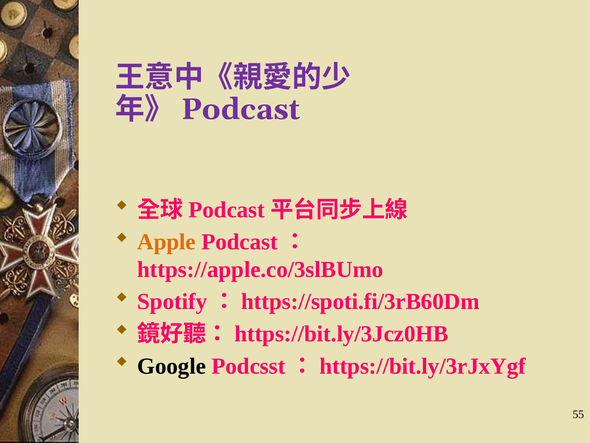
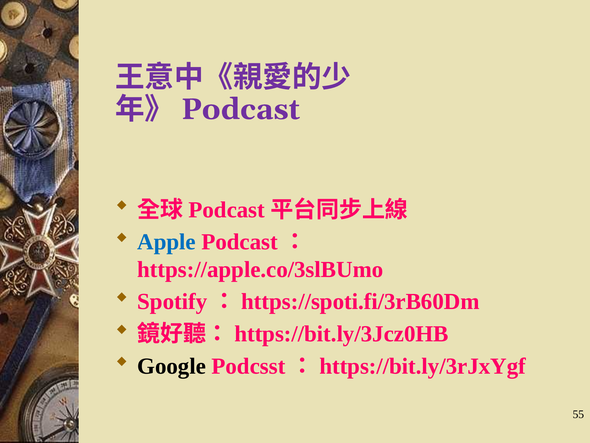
Apple colour: orange -> blue
